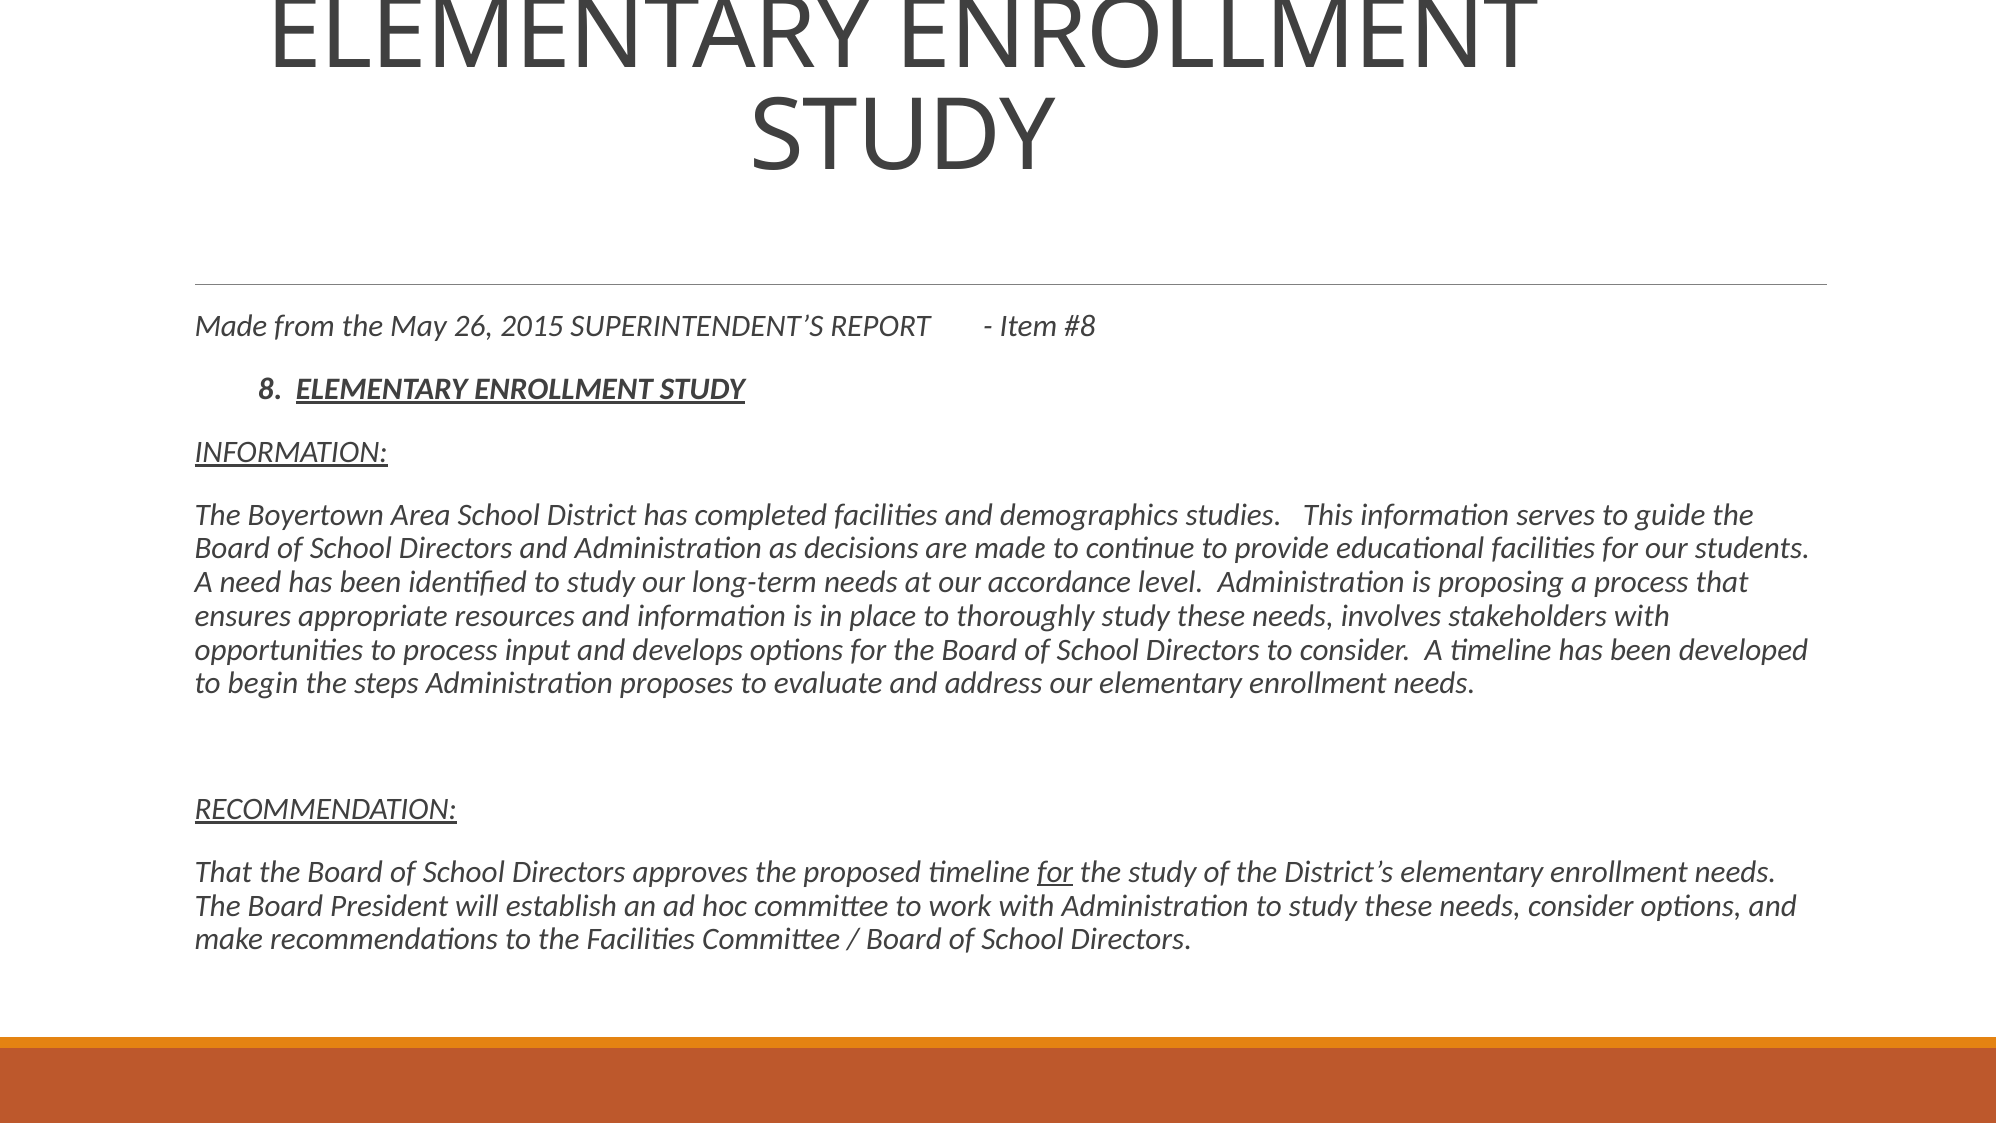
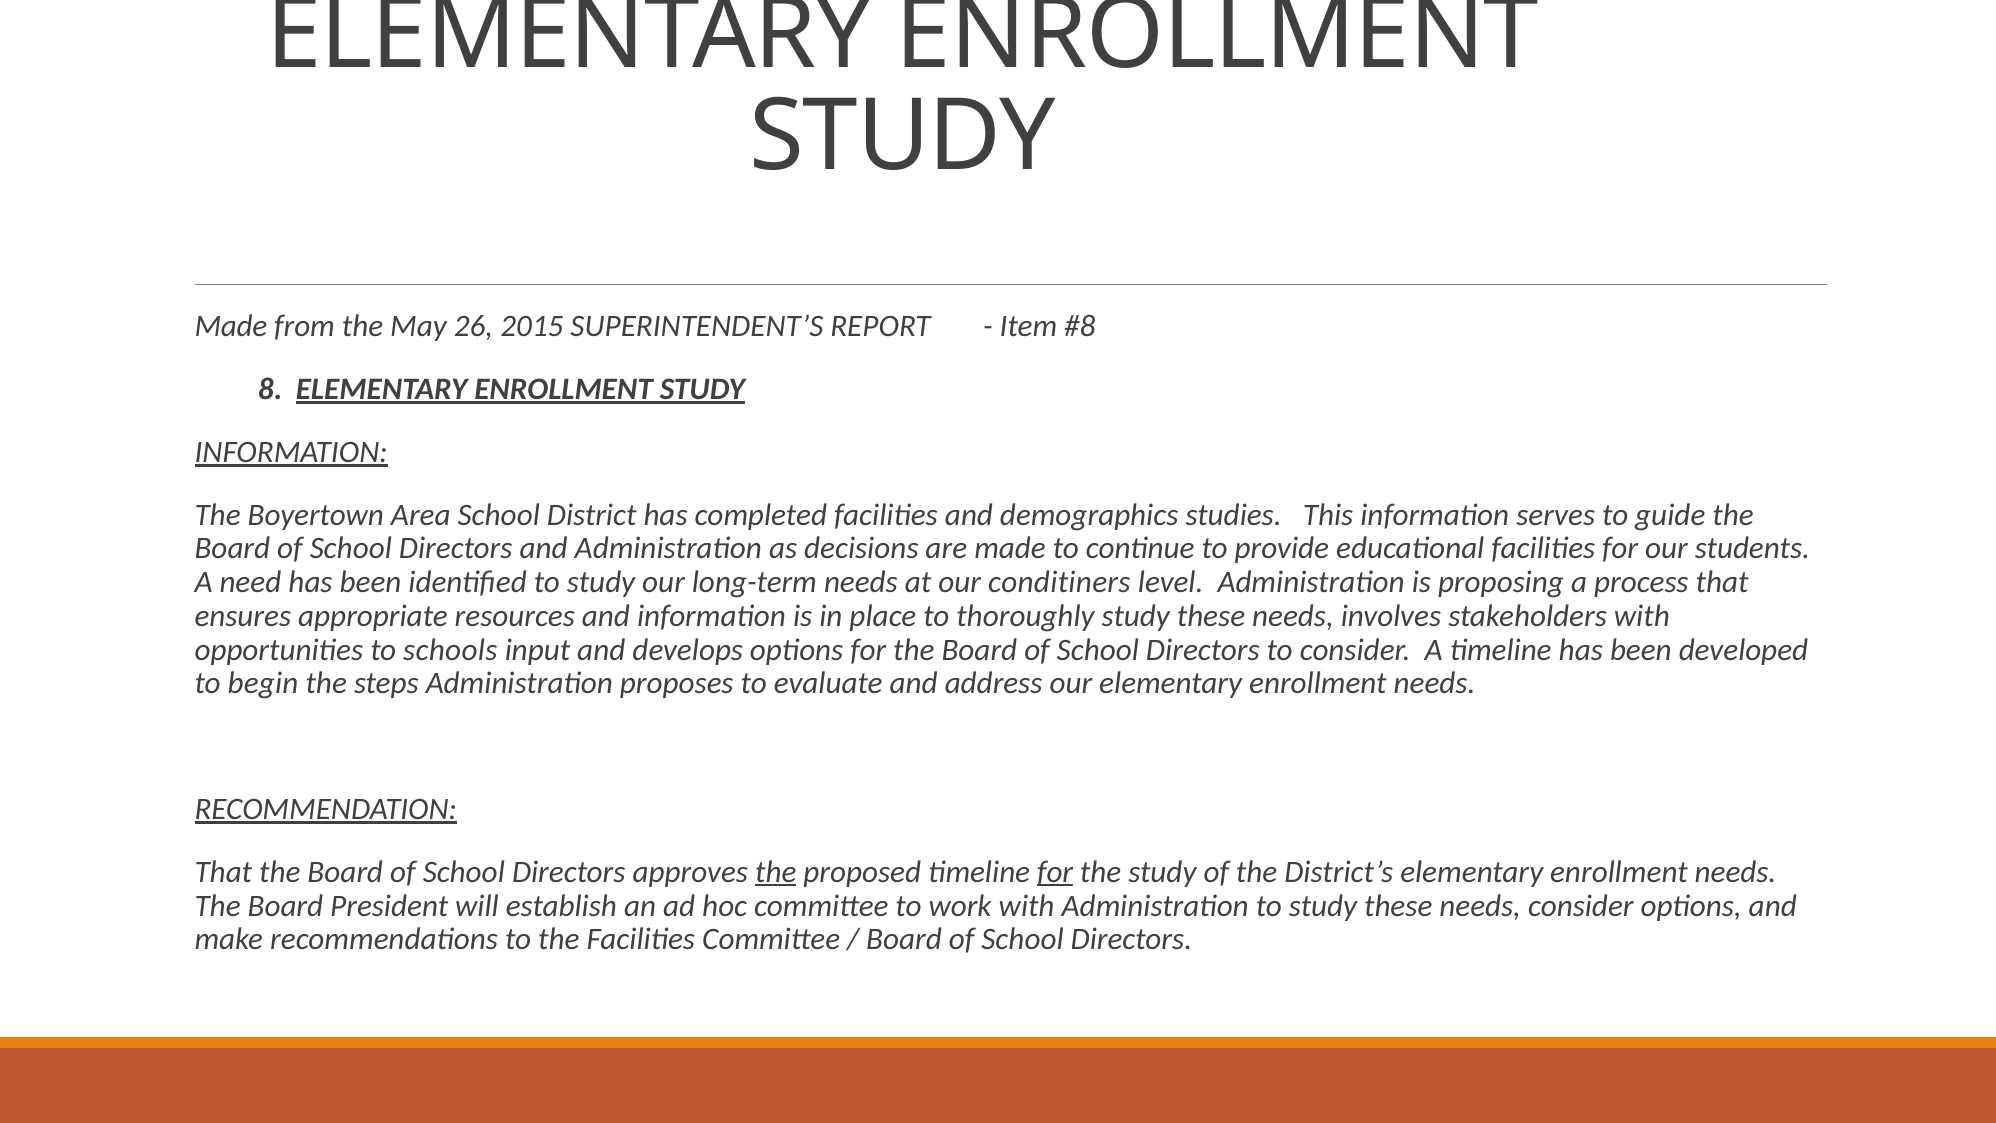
accordance: accordance -> conditiners
to process: process -> schools
the at (776, 872) underline: none -> present
